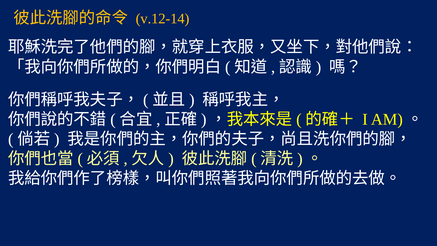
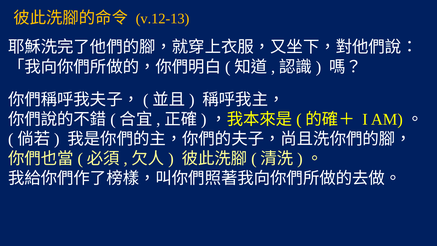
v.12-14: v.12-14 -> v.12-13
